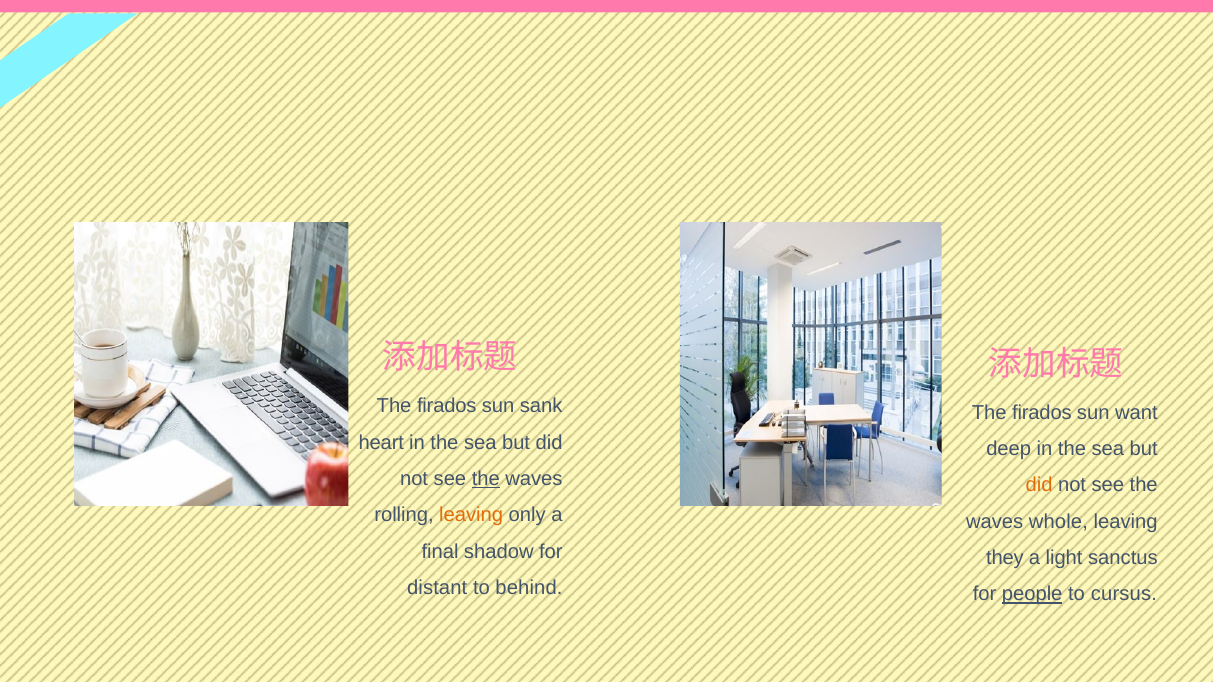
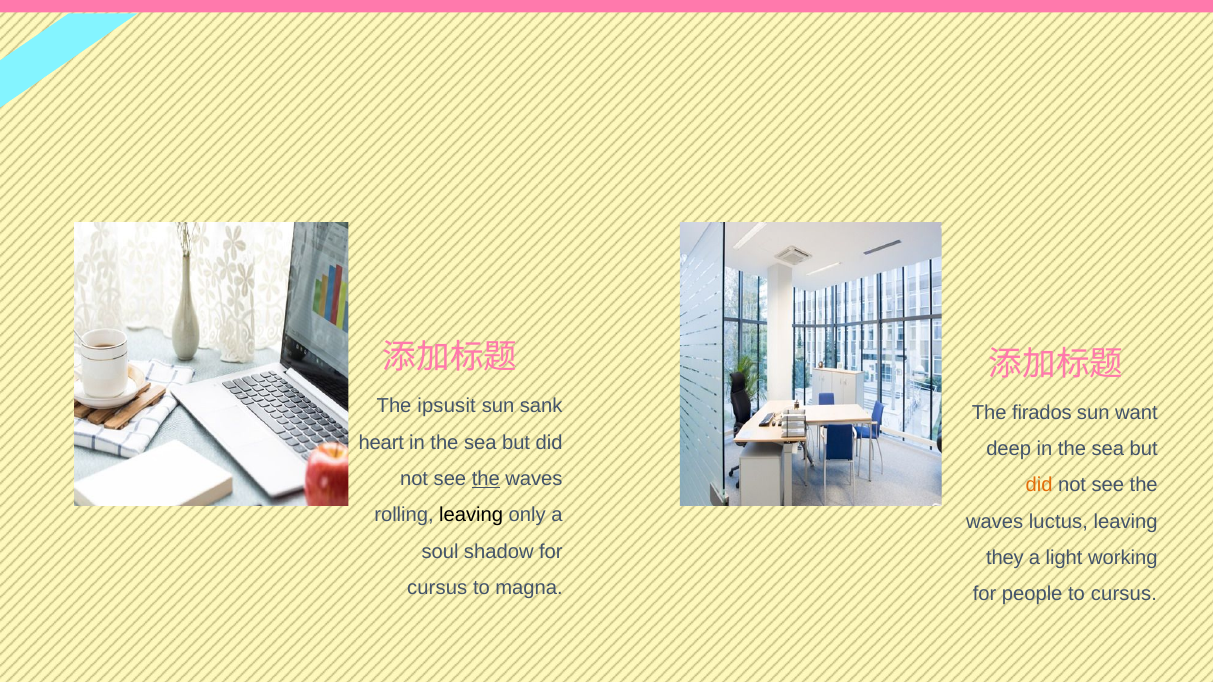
firados at (447, 406): firados -> ipsusit
leaving at (471, 516) colour: orange -> black
whole: whole -> luctus
final: final -> soul
sanctus: sanctus -> working
distant at (437, 588): distant -> cursus
behind: behind -> magna
people underline: present -> none
